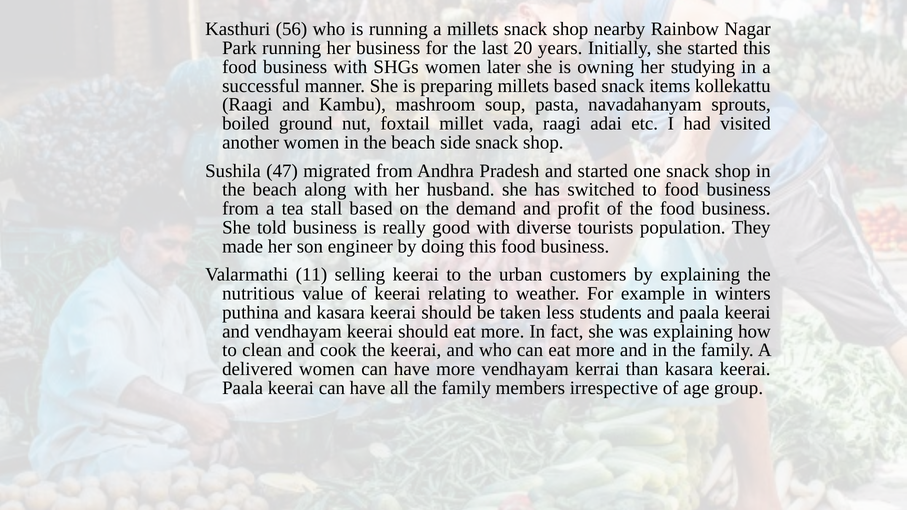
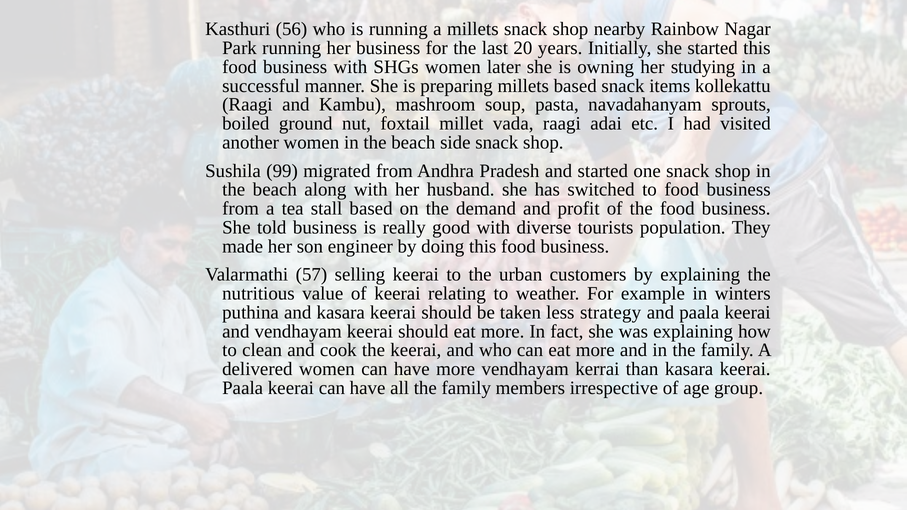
47: 47 -> 99
11: 11 -> 57
students: students -> strategy
